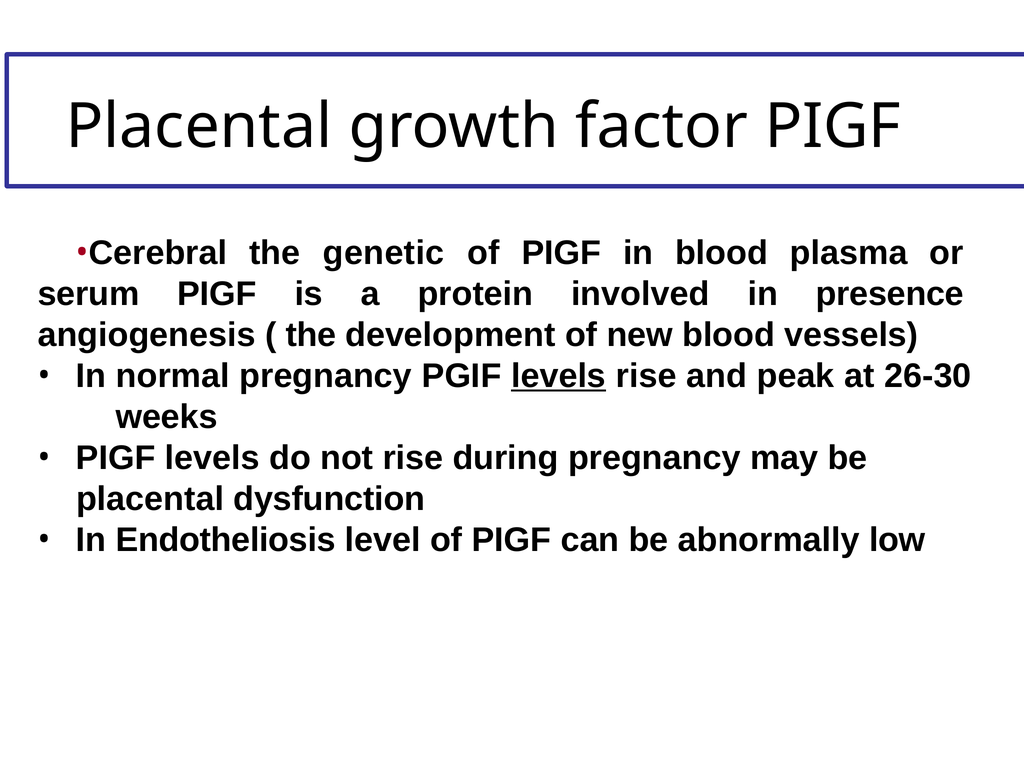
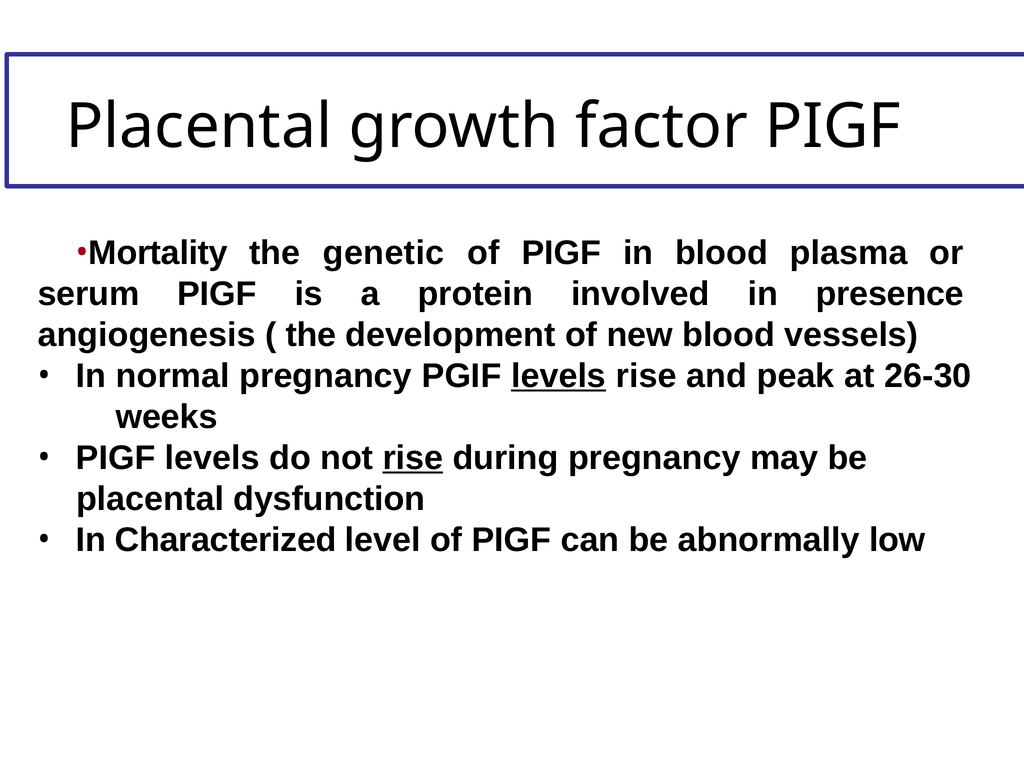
Cerebral: Cerebral -> Mortality
rise at (413, 458) underline: none -> present
Endotheliosis: Endotheliosis -> Characterized
